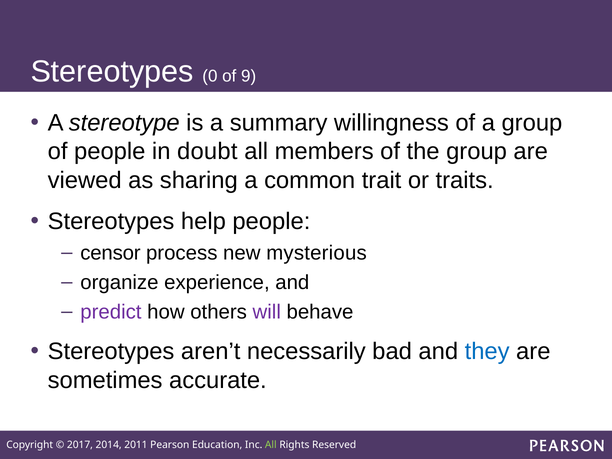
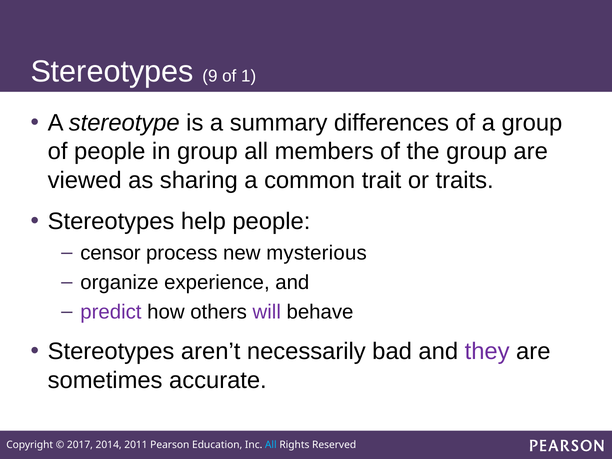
0: 0 -> 9
9: 9 -> 1
willingness: willingness -> differences
in doubt: doubt -> group
they colour: blue -> purple
All at (271, 445) colour: light green -> light blue
